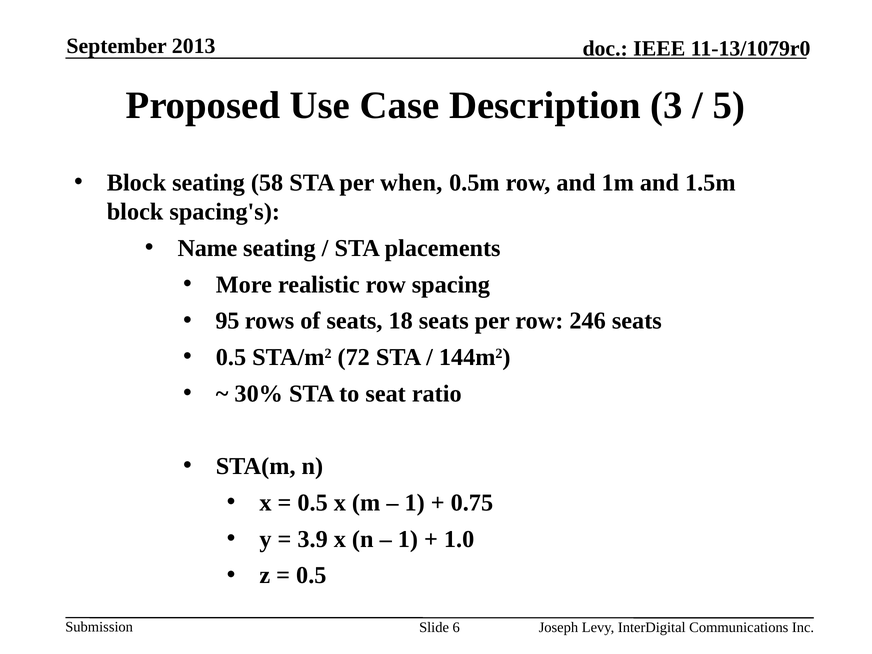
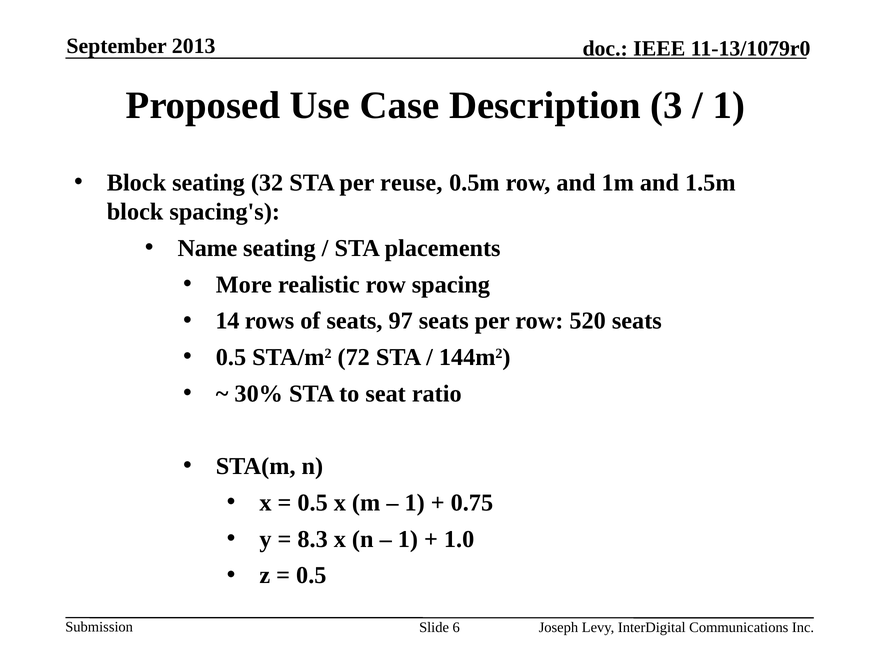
5 at (729, 105): 5 -> 1
58: 58 -> 32
when: when -> reuse
95: 95 -> 14
18: 18 -> 97
246: 246 -> 520
3.9: 3.9 -> 8.3
